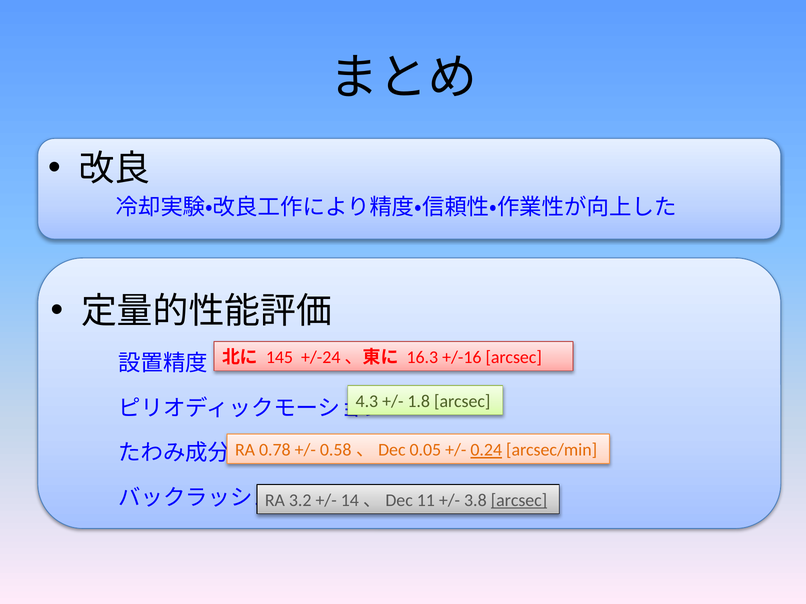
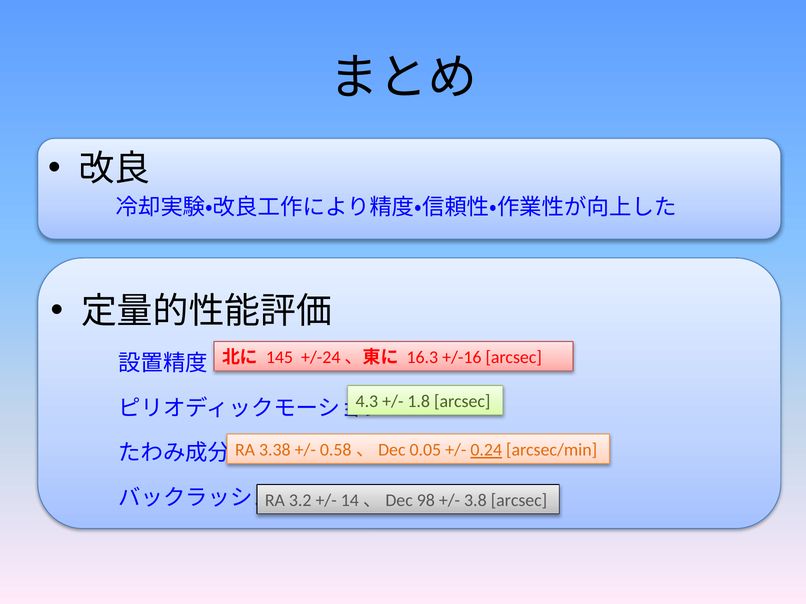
0.78: 0.78 -> 3.38
11: 11 -> 98
arcsec at (519, 501) underline: present -> none
